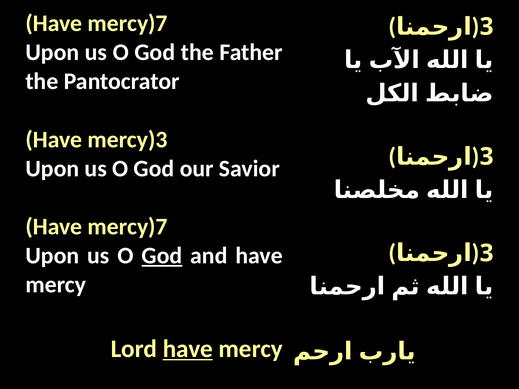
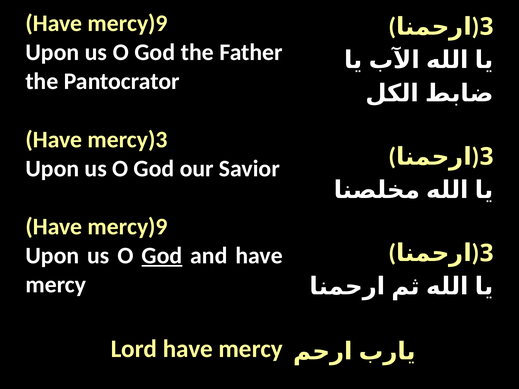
mercy)7 at (128, 23): mercy)7 -> mercy)9
mercy)7 at (128, 227): mercy)7 -> mercy)9
have at (188, 349) underline: present -> none
